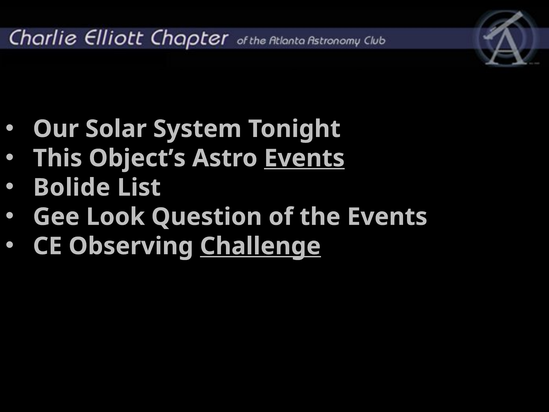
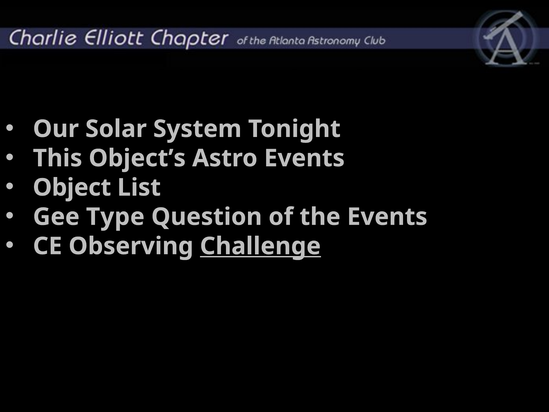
Events at (304, 158) underline: present -> none
Bolide: Bolide -> Object
Look: Look -> Type
